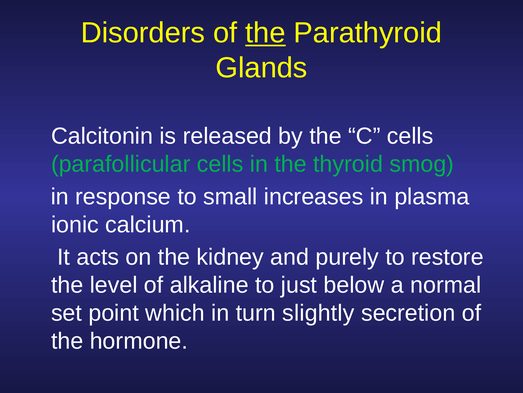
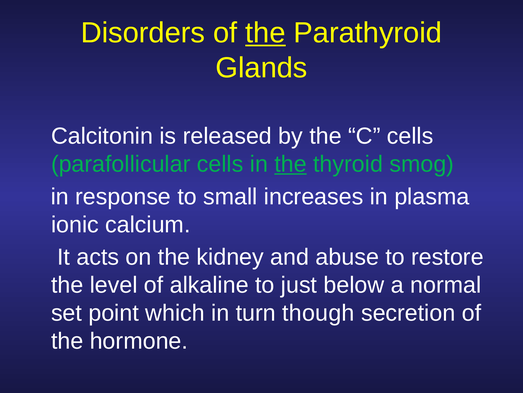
the at (291, 164) underline: none -> present
purely: purely -> abuse
slightly: slightly -> though
